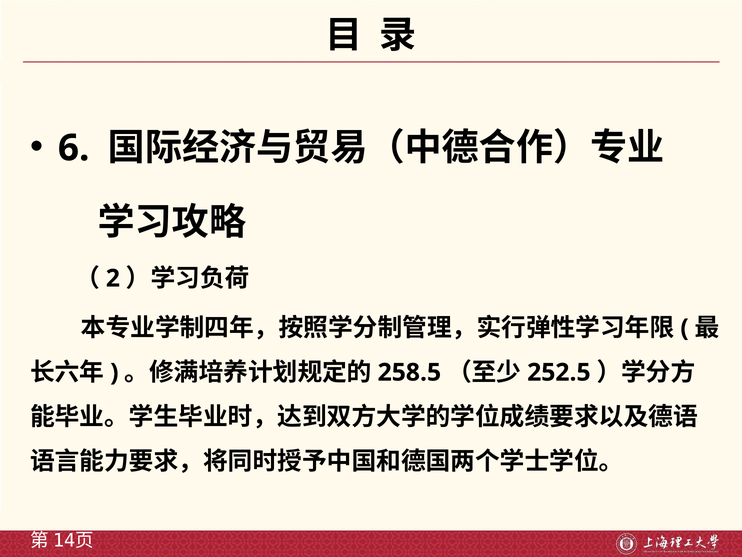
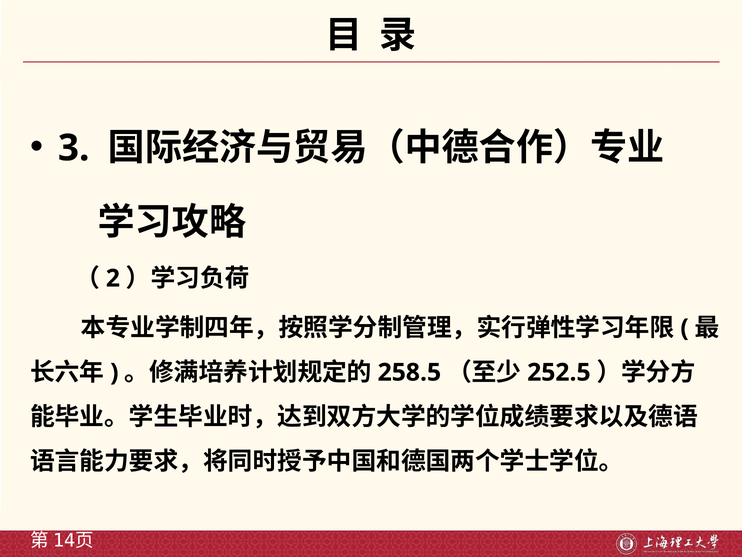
6: 6 -> 3
